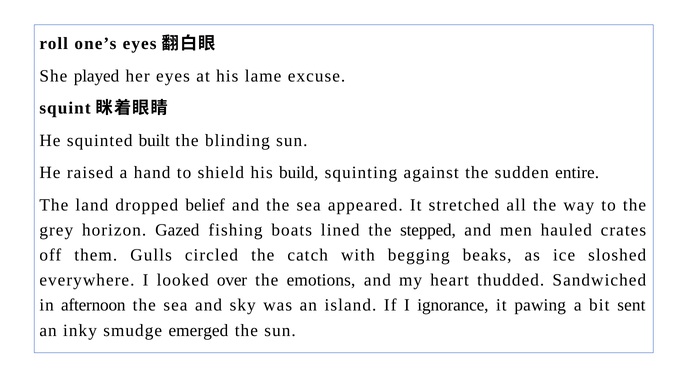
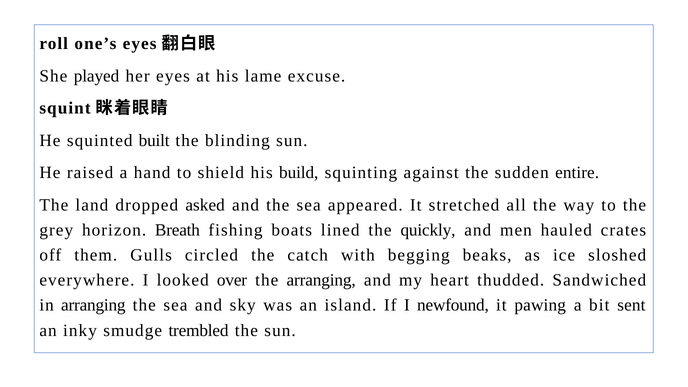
belief: belief -> asked
Gazed: Gazed -> Breath
stepped: stepped -> quickly
the emotions: emotions -> arranging
in afternoon: afternoon -> arranging
ignorance: ignorance -> newfound
emerged: emerged -> trembled
